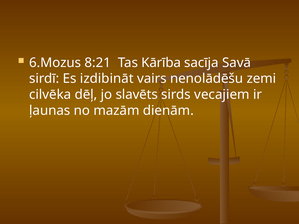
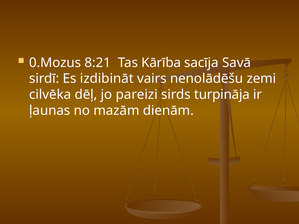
6.Mozus: 6.Mozus -> 0.Mozus
slavēts: slavēts -> pareizi
vecajiem: vecajiem -> turpināja
